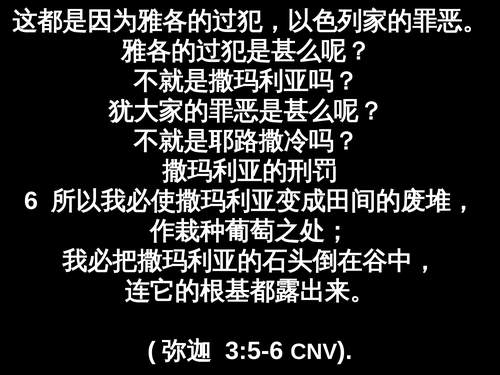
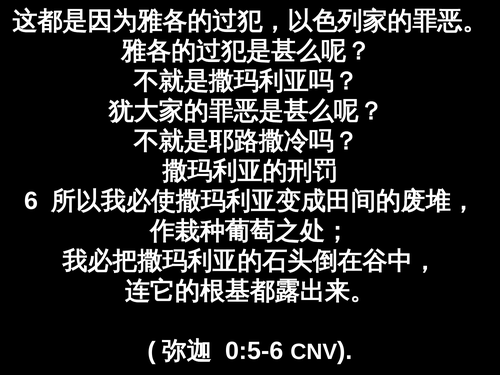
3:5-6: 3:5-6 -> 0:5-6
